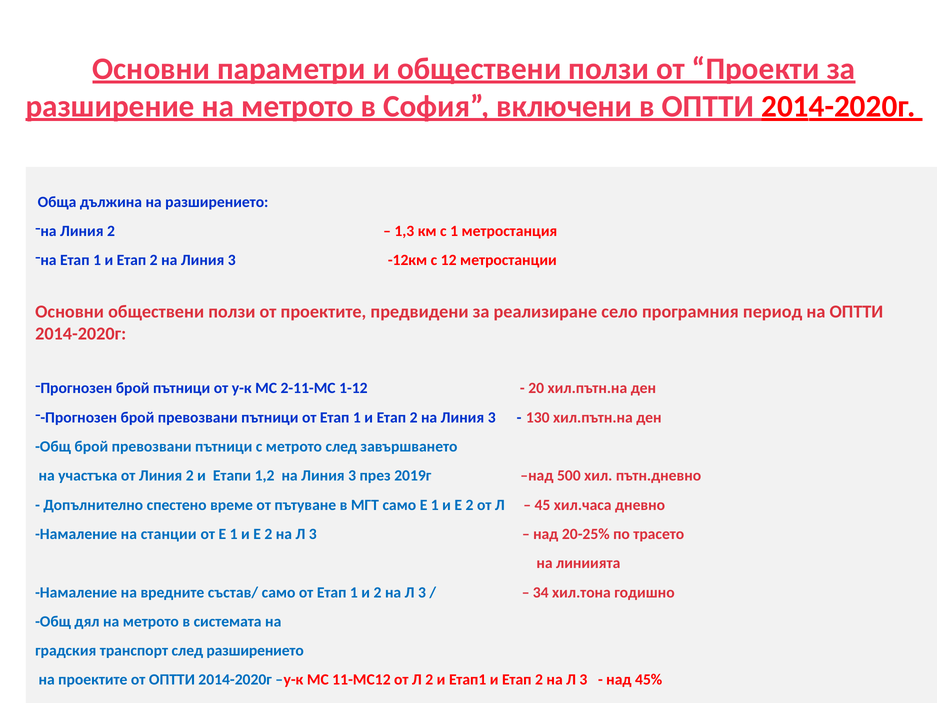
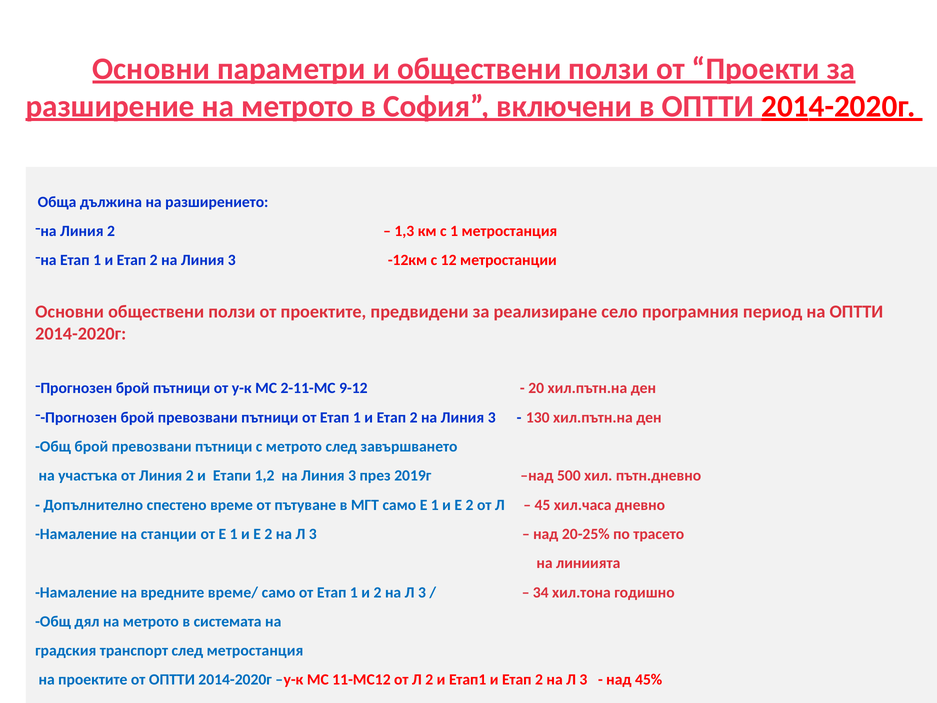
1-12: 1-12 -> 9-12
състав/: състав/ -> време/
след разширението: разширението -> метростанция
